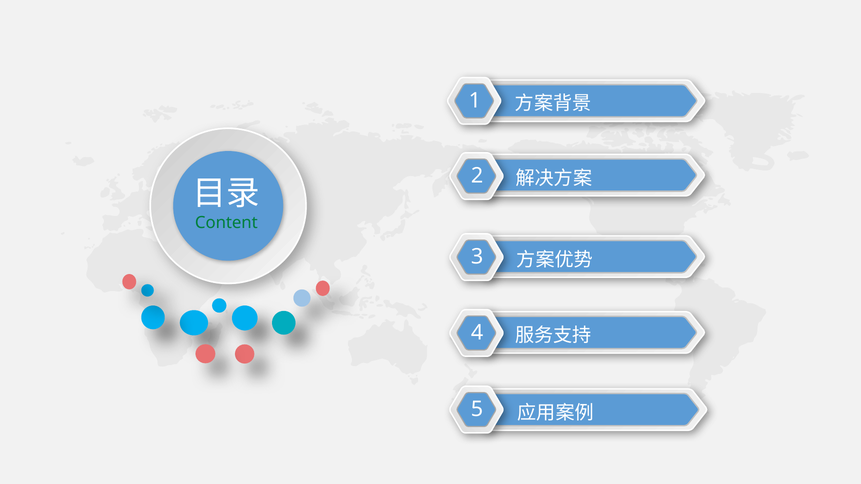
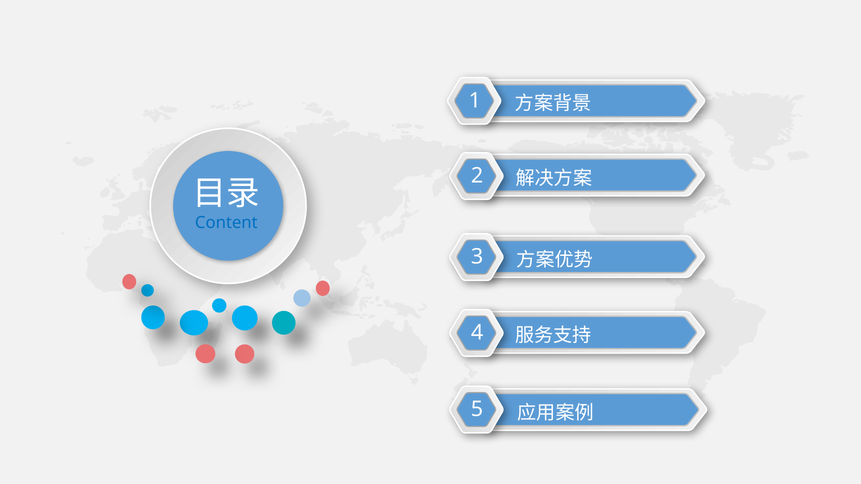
Content colour: green -> blue
